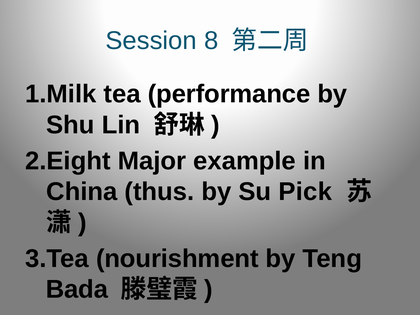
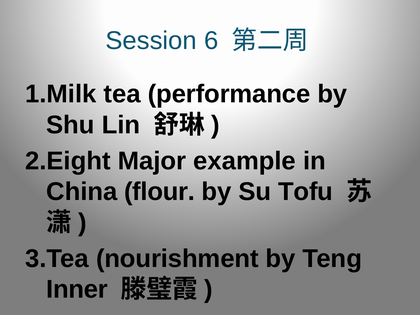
8: 8 -> 6
thus: thus -> flour
Pick: Pick -> Tofu
Bada: Bada -> Inner
